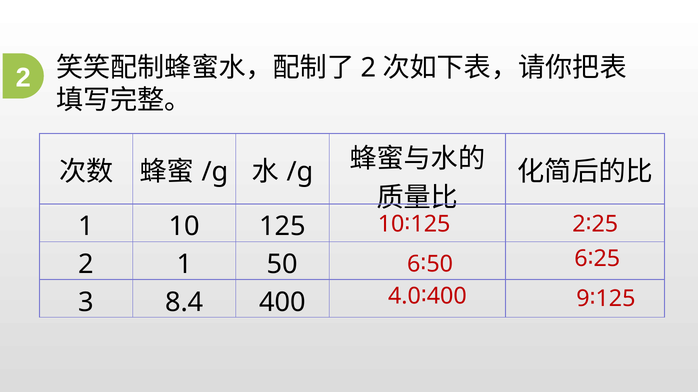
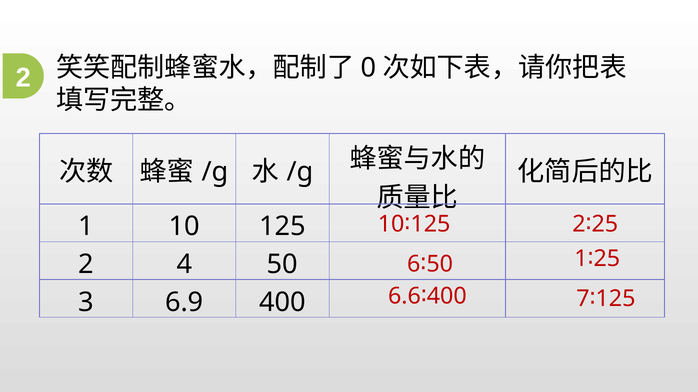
2 at (368, 68): 2 -> 0
6 at (581, 259): 6 -> 1
2 1: 1 -> 4
9: 9 -> 7
4.0: 4.0 -> 6.6
8.4: 8.4 -> 6.9
